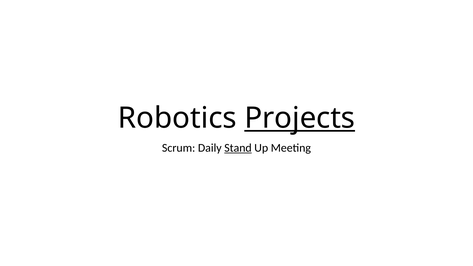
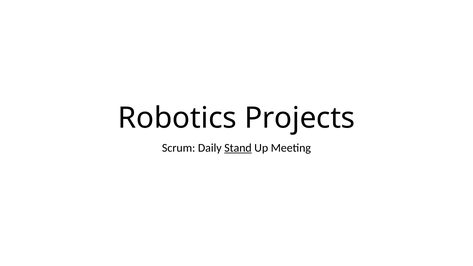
Projects underline: present -> none
